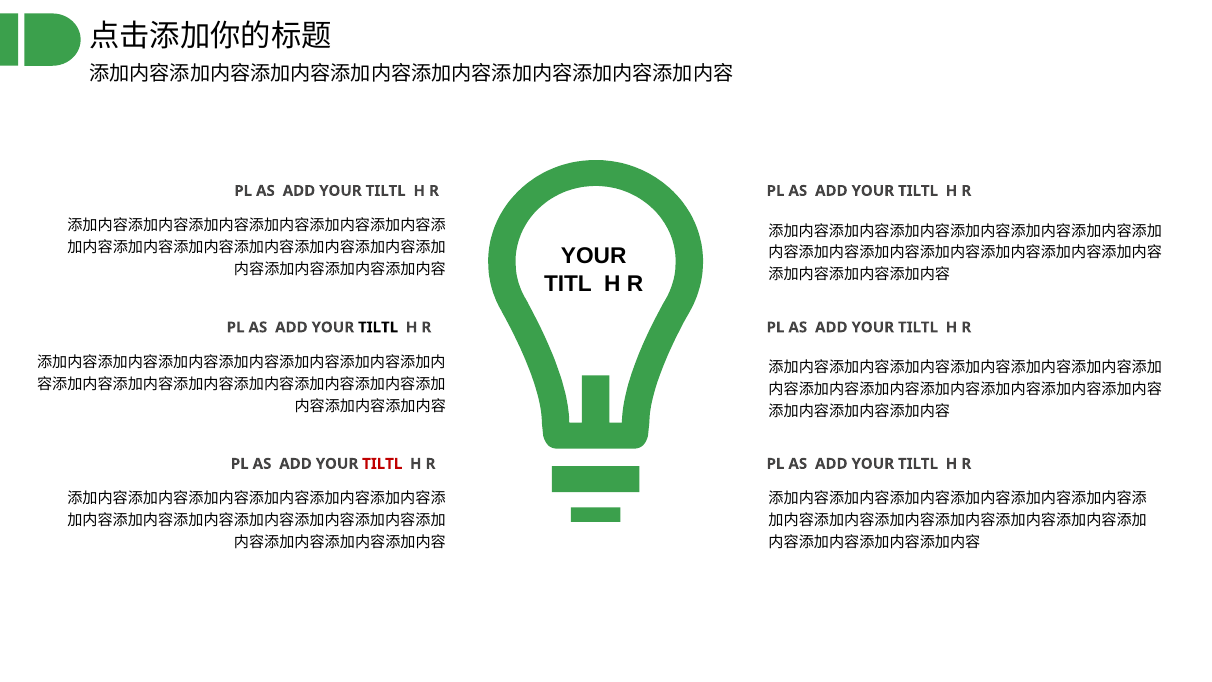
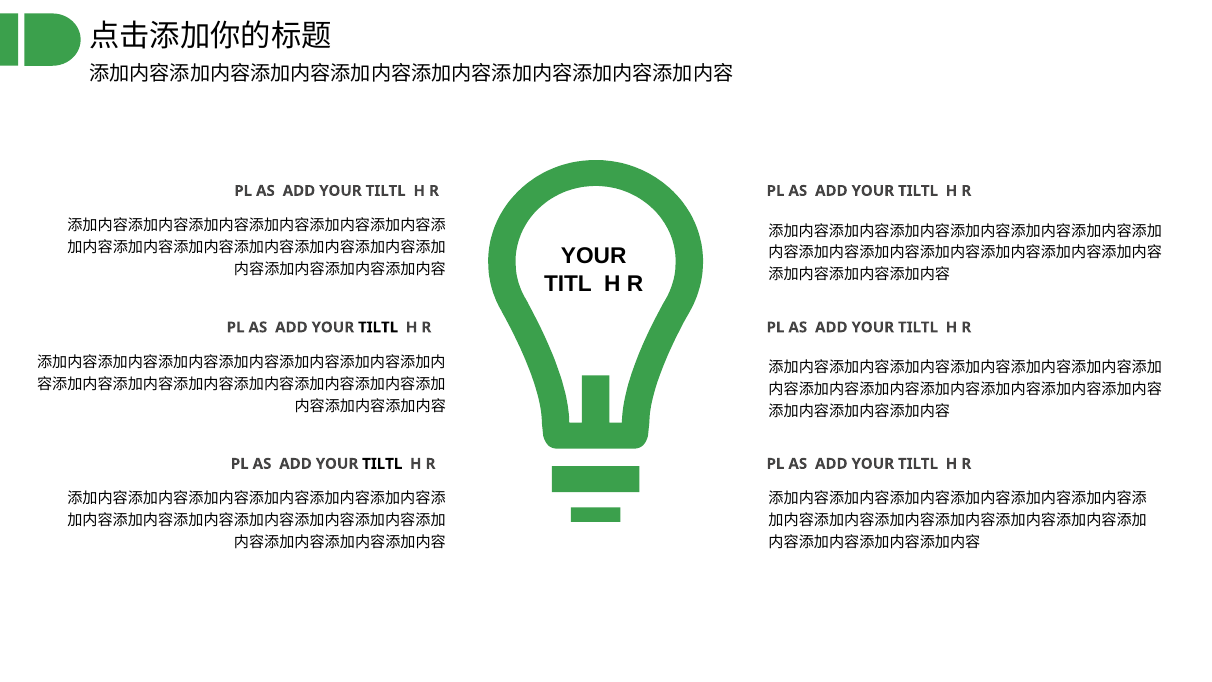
TILTL at (382, 464) colour: red -> black
